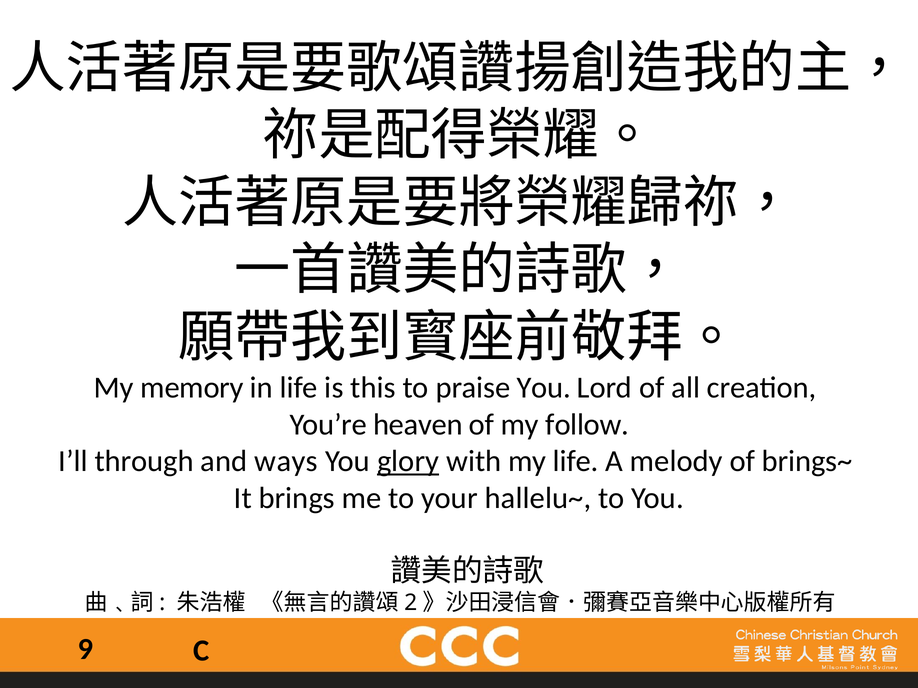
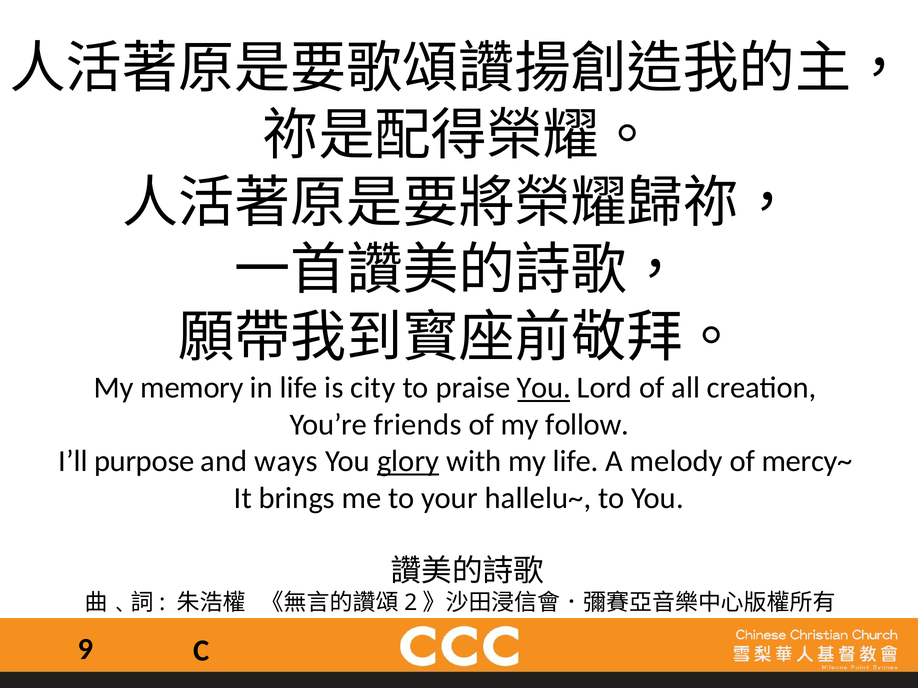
this: this -> city
You at (544, 388) underline: none -> present
heaven: heaven -> friends
through: through -> purpose
brings~: brings~ -> mercy~
